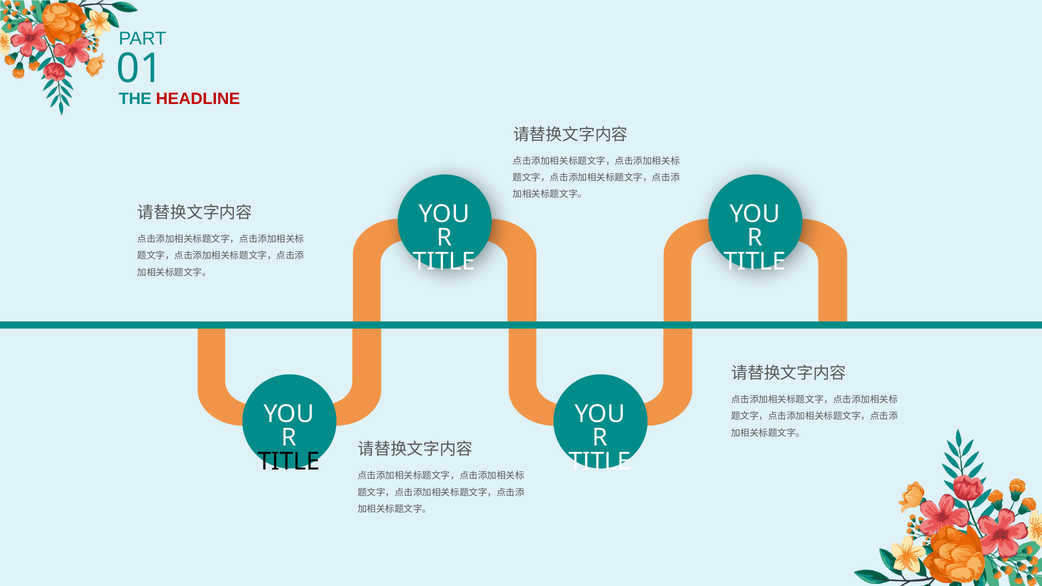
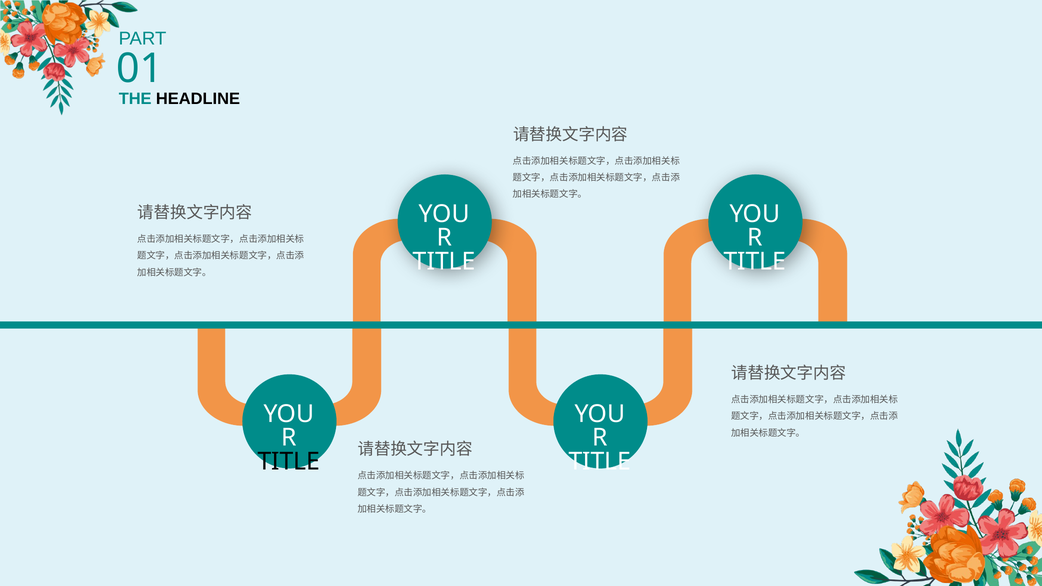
HEADLINE colour: red -> black
